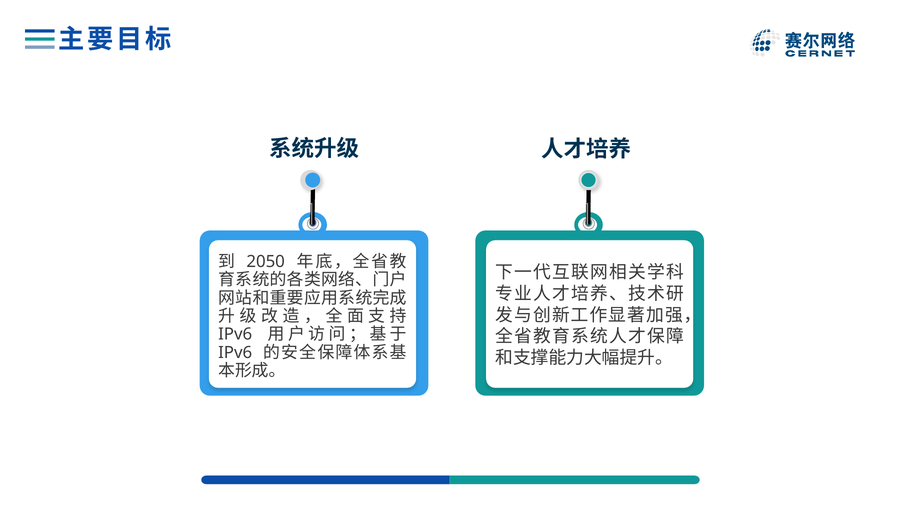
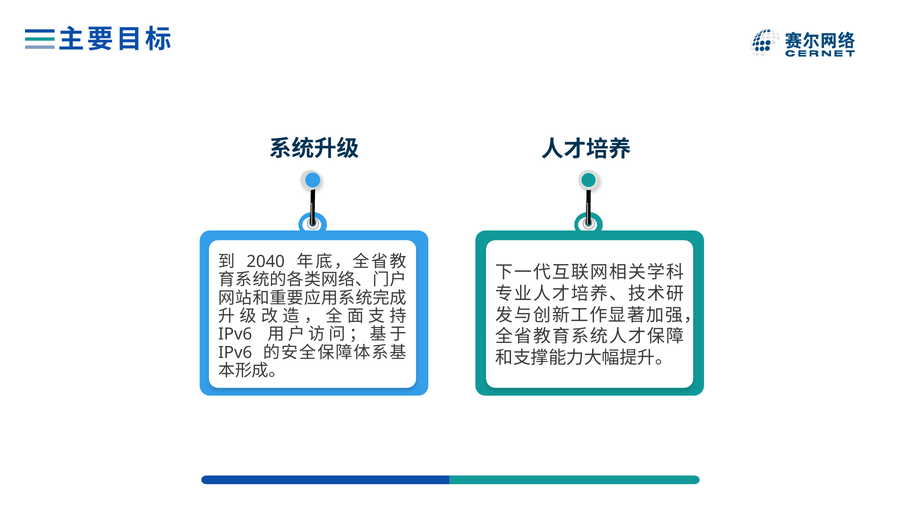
2050: 2050 -> 2040
